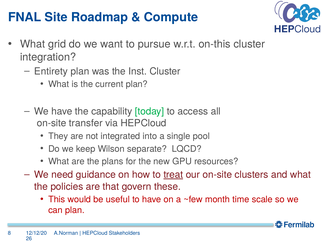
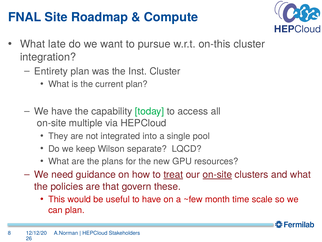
grid: grid -> late
transfer: transfer -> multiple
on-site at (217, 174) underline: none -> present
